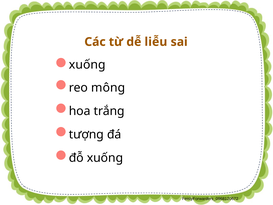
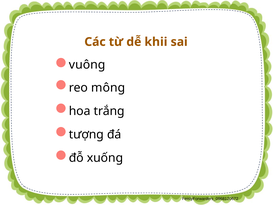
liễu: liễu -> khii
xuống at (87, 65): xuống -> vuông
